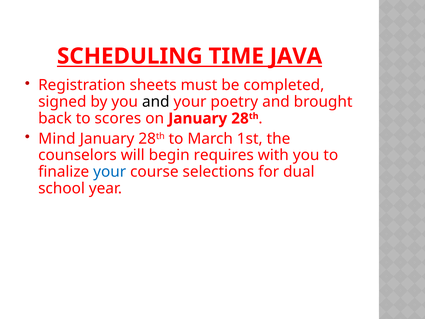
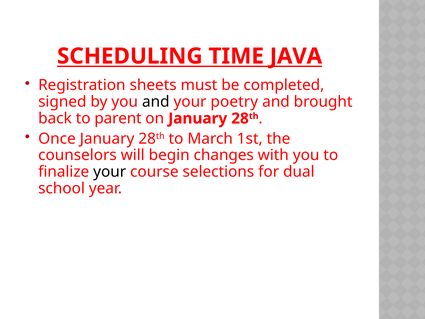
scores: scores -> parent
Mind: Mind -> Once
requires: requires -> changes
your at (110, 172) colour: blue -> black
